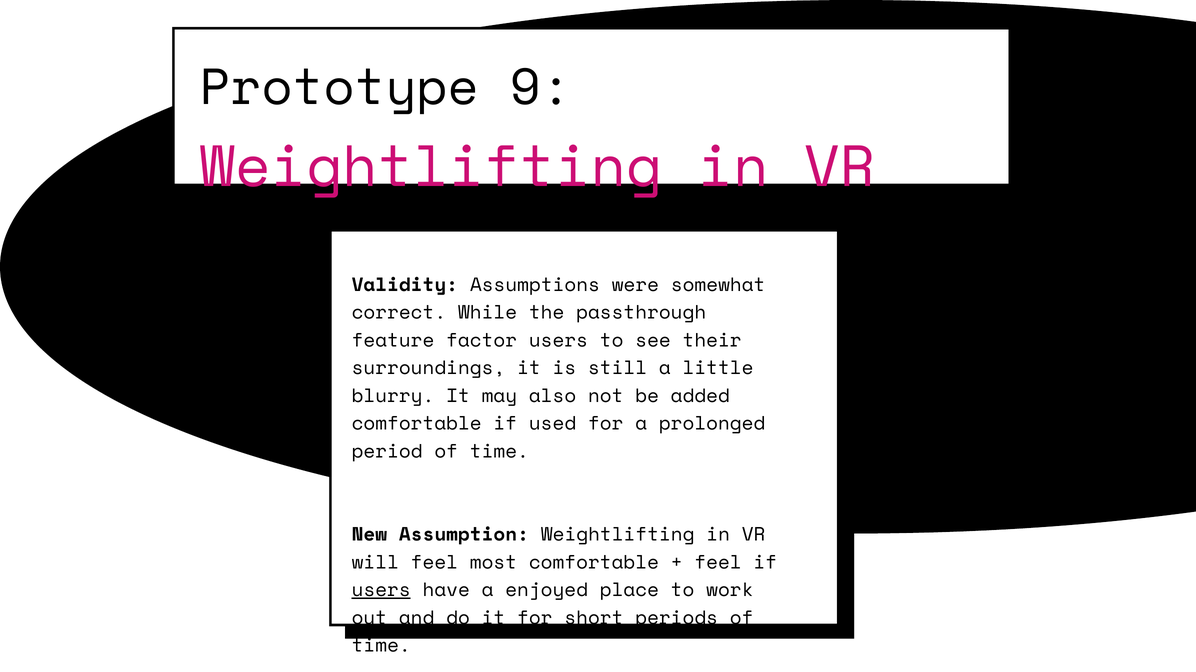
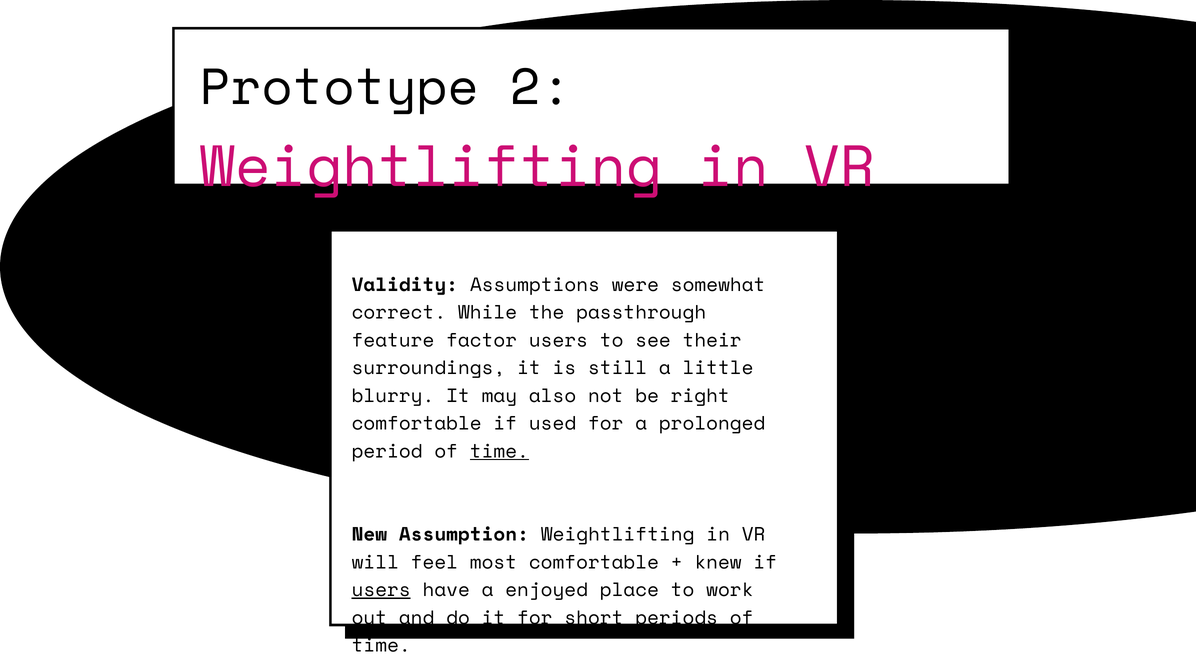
9: 9 -> 2
added: added -> right
time at (499, 452) underline: none -> present
feel at (718, 563): feel -> knew
